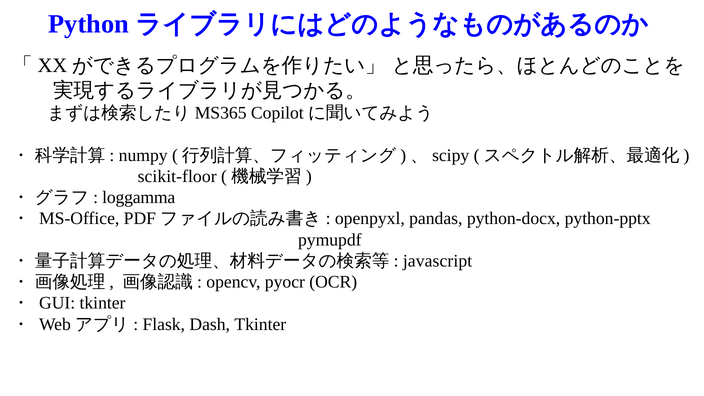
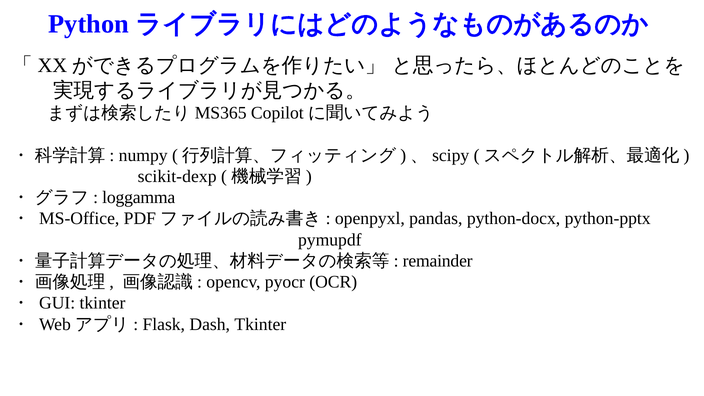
scikit-floor: scikit-floor -> scikit-dexp
javascript: javascript -> remainder
